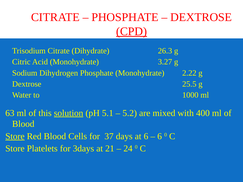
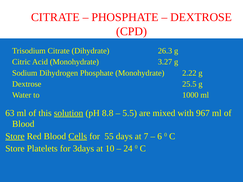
CPD underline: present -> none
5.1: 5.1 -> 8.8
5.2: 5.2 -> 5.5
400: 400 -> 967
Cells underline: none -> present
37: 37 -> 55
at 6: 6 -> 7
21: 21 -> 10
